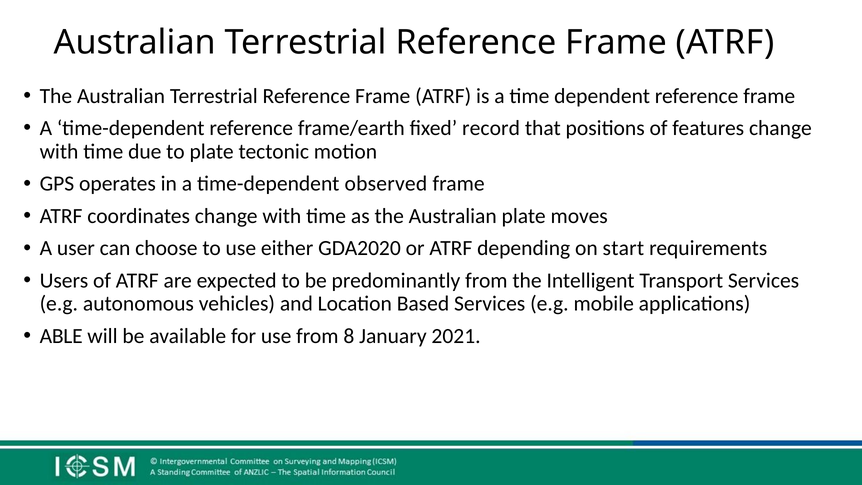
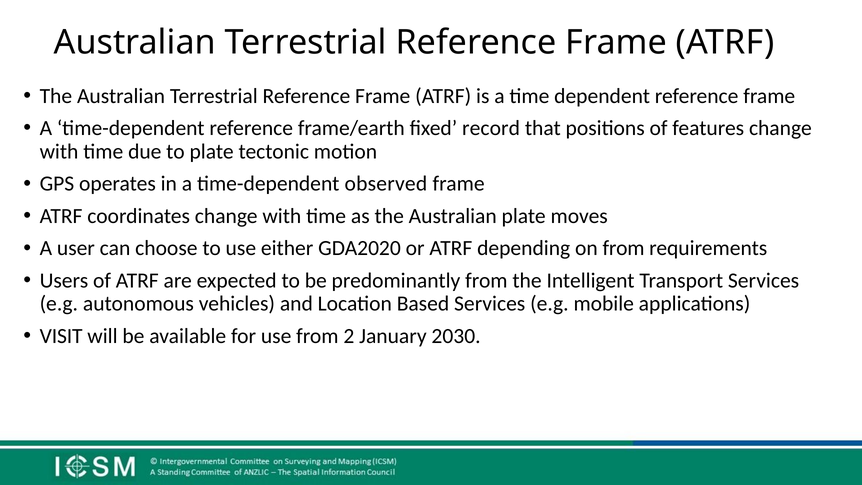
on start: start -> from
ABLE: ABLE -> VISIT
8: 8 -> 2
2021: 2021 -> 2030
